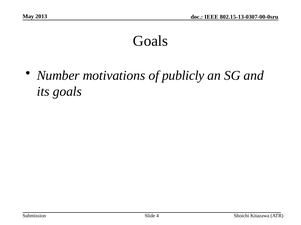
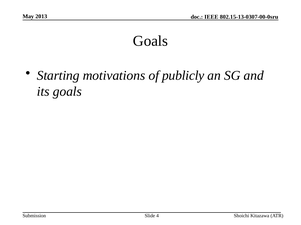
Number: Number -> Starting
